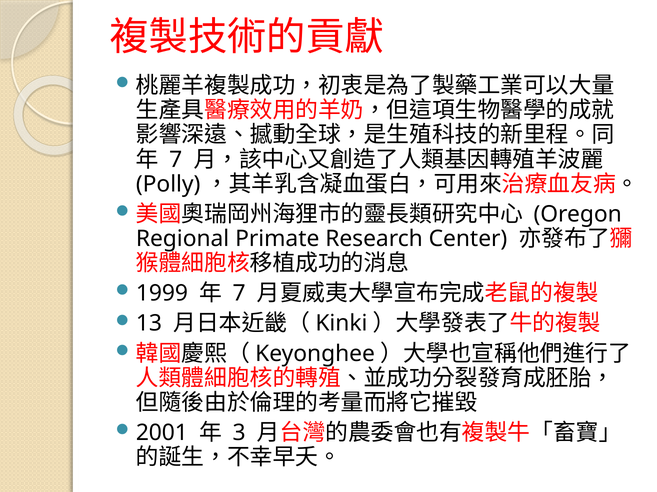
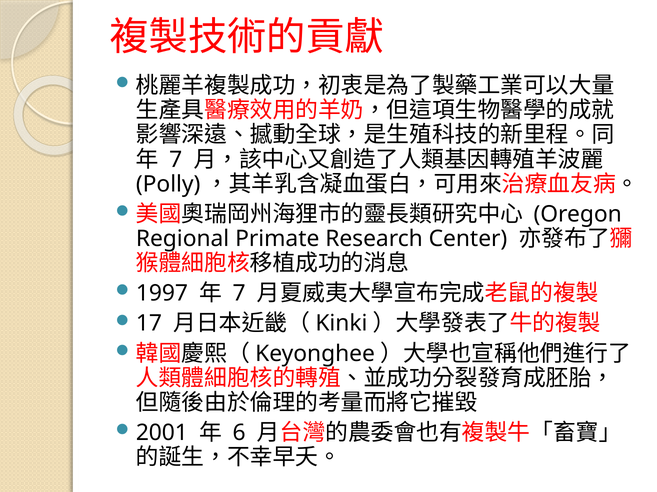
1999: 1999 -> 1997
13: 13 -> 17
3: 3 -> 6
